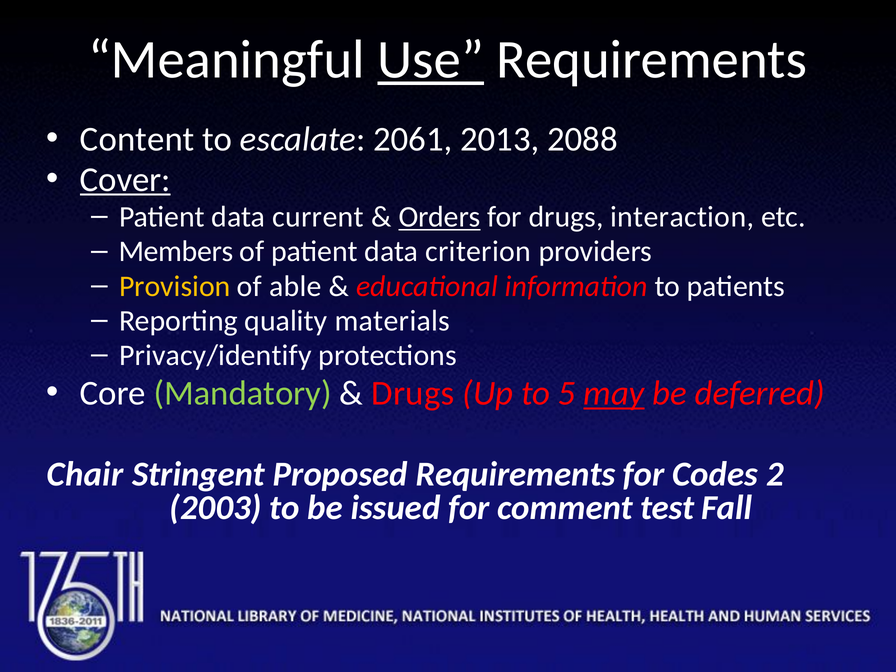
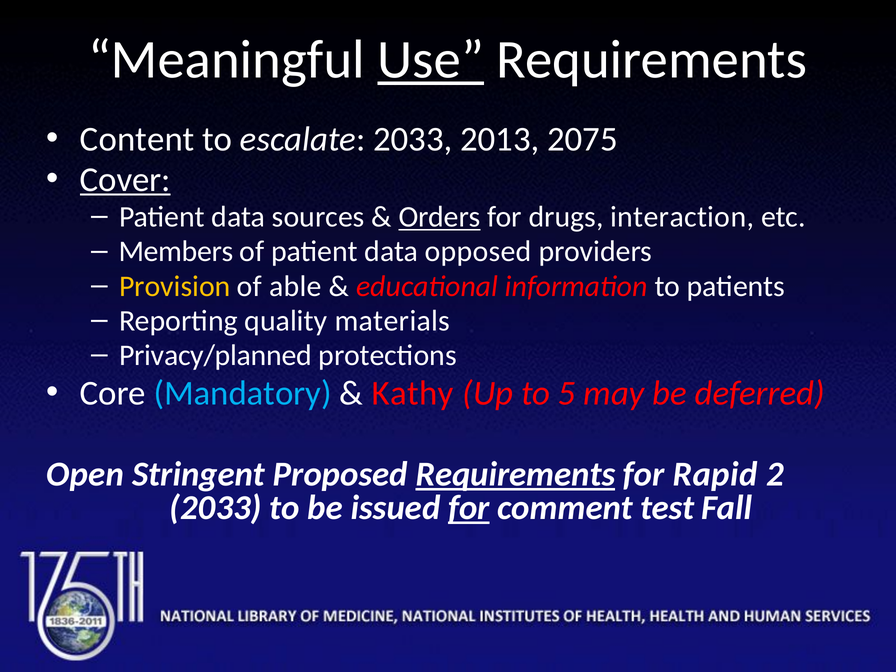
escalate 2061: 2061 -> 2033
2088: 2088 -> 2075
current: current -> sources
criterion: criterion -> opposed
Privacy/identify: Privacy/identify -> Privacy/planned
Mandatory colour: light green -> light blue
Drugs at (413, 393): Drugs -> Kathy
may underline: present -> none
Chair: Chair -> Open
Requirements at (515, 474) underline: none -> present
Codes: Codes -> Rapid
2003 at (216, 508): 2003 -> 2033
for at (469, 508) underline: none -> present
